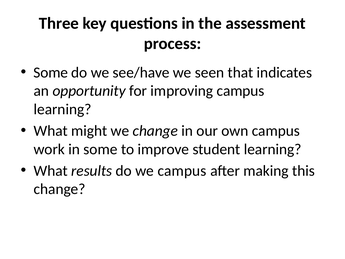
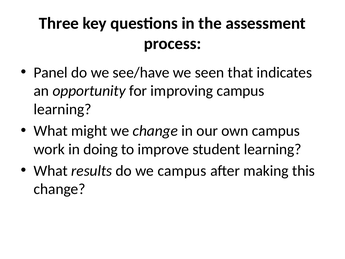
Some at (51, 72): Some -> Panel
in some: some -> doing
